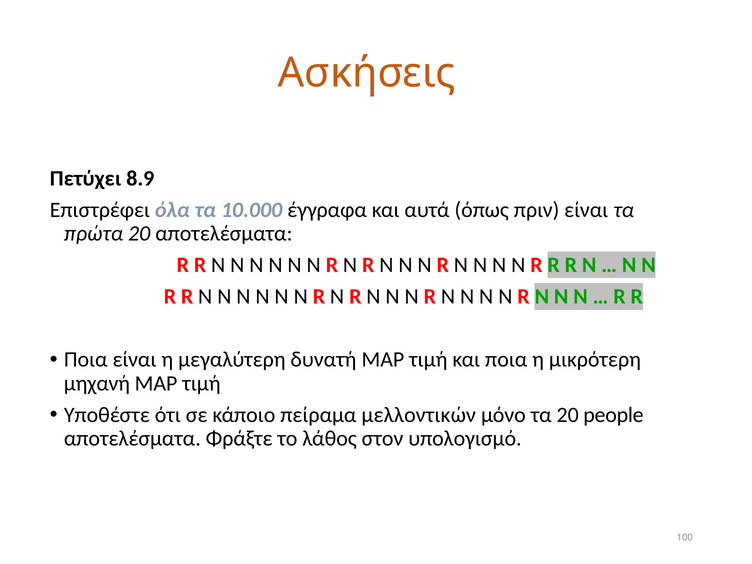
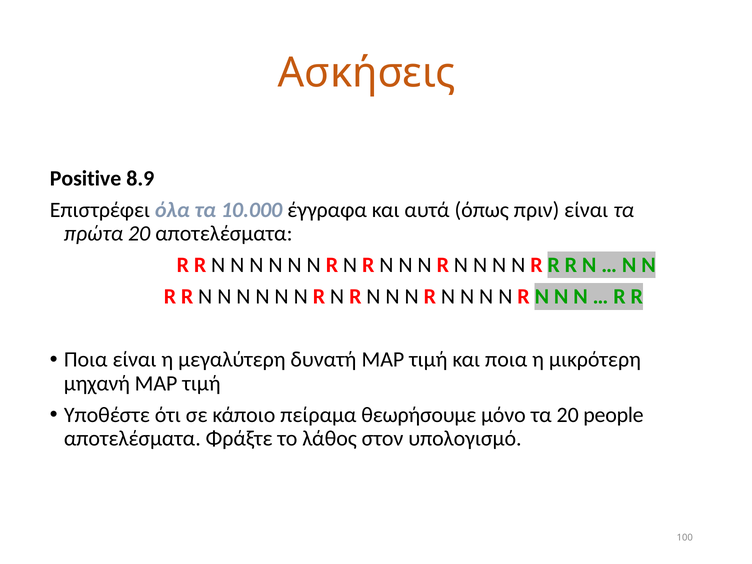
Πετύχει: Πετύχει -> Positive
μελλοντικών: μελλοντικών -> θεωρήσουμε
